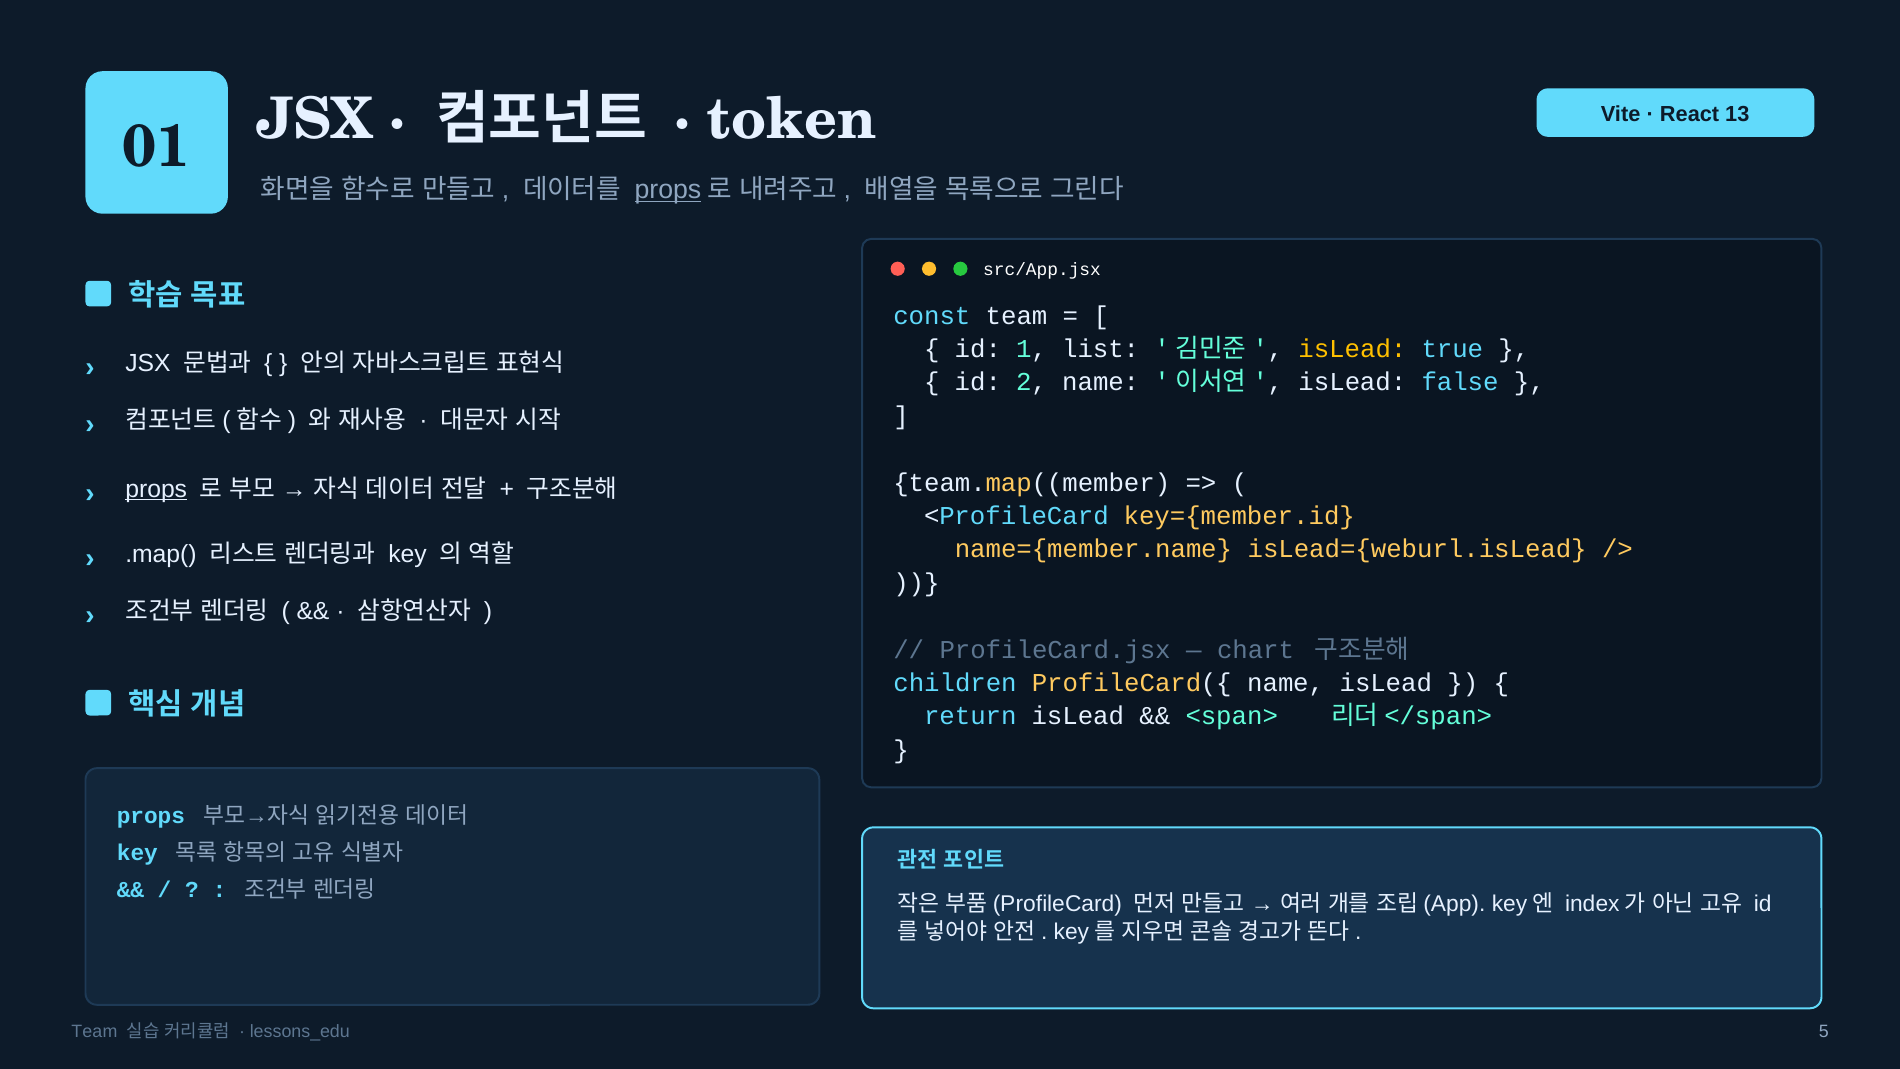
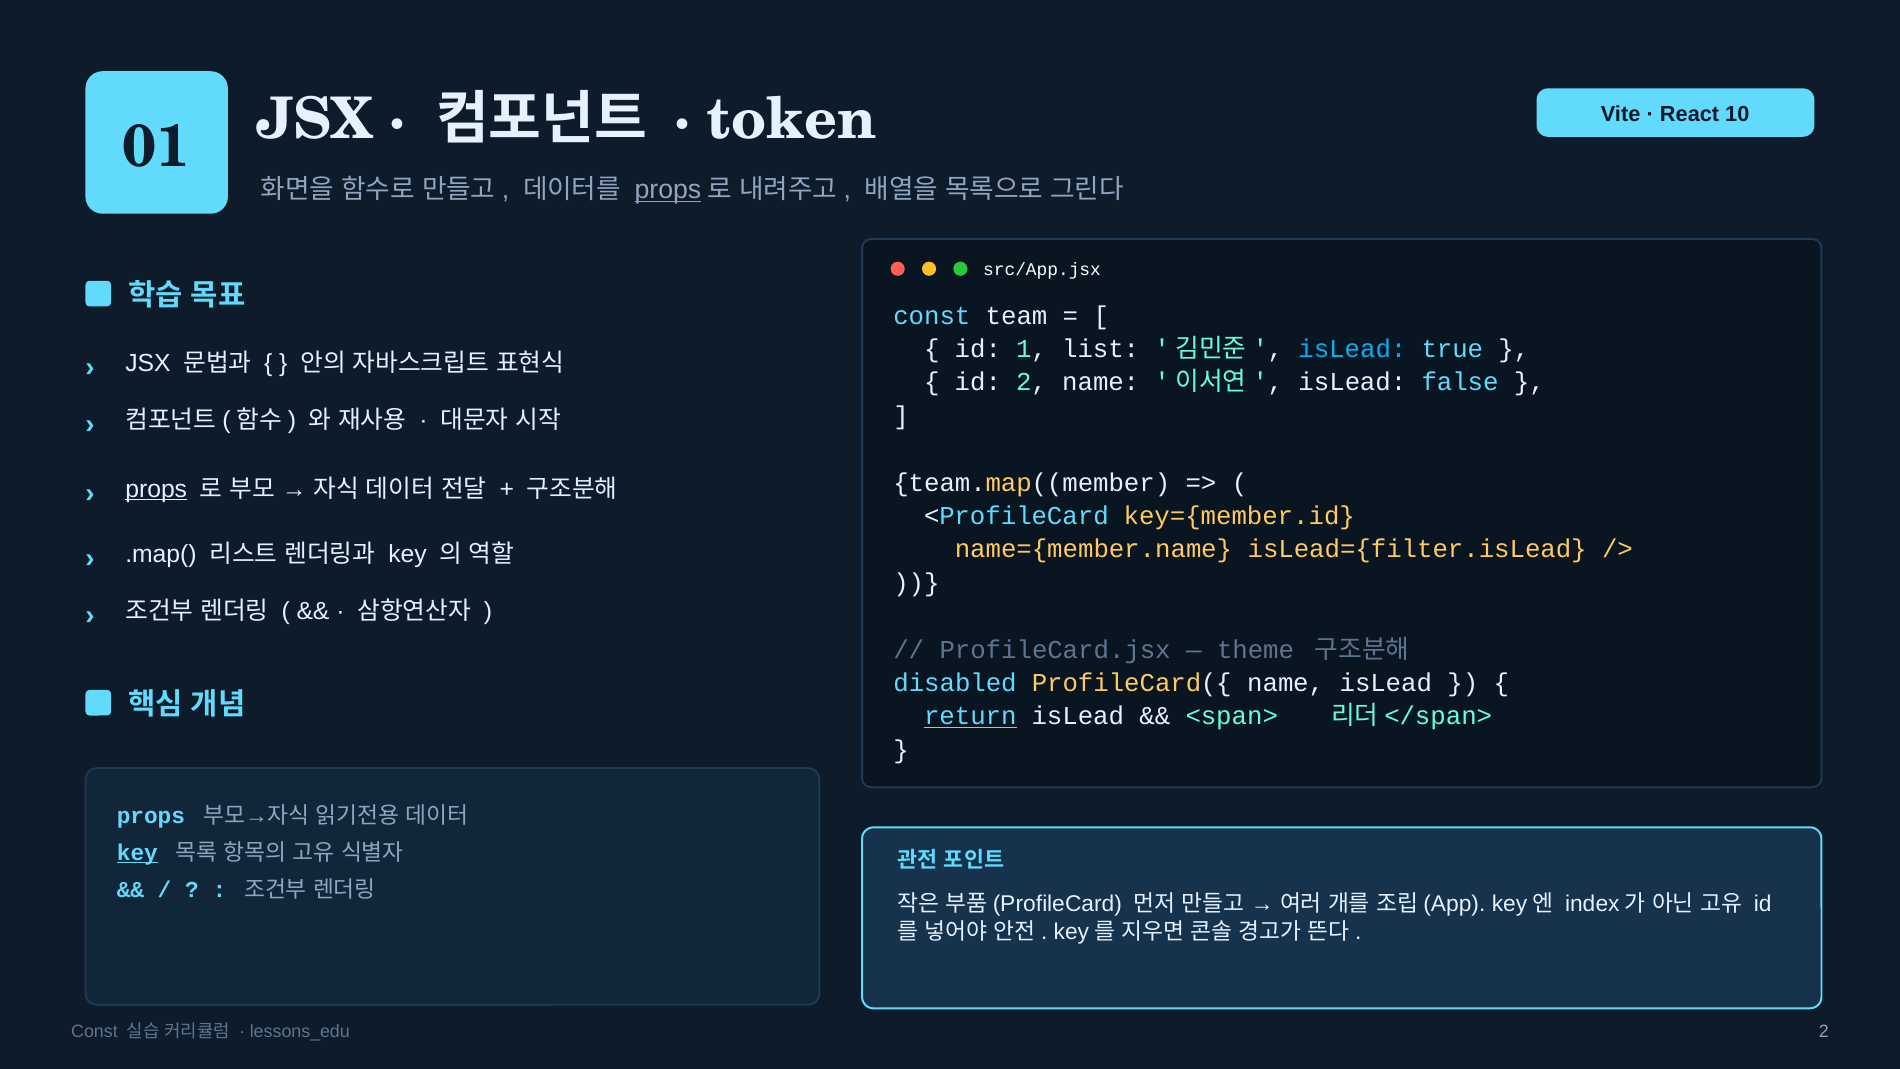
13: 13 -> 10
isLead at (1352, 349) colour: yellow -> light blue
isLead={weburl.isLead: isLead={weburl.isLead -> isLead={filter.isLead
chart: chart -> theme
children: children -> disabled
return underline: none -> present
key at (137, 852) underline: none -> present
Team at (94, 1031): Team -> Const
lessons_edu 5: 5 -> 2
